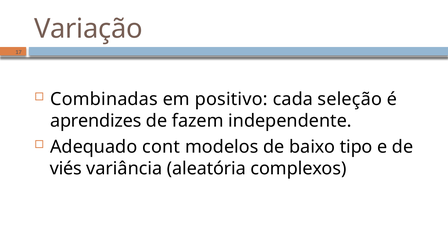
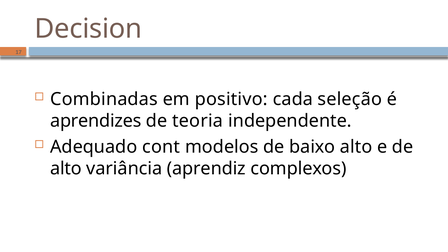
Variação: Variação -> Decision
fazem: fazem -> teoria
baixo tipo: tipo -> alto
viés at (66, 169): viés -> alto
aleatória: aleatória -> aprendiz
